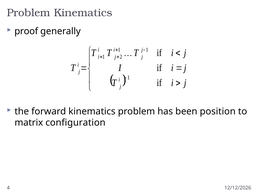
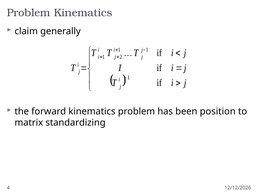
proof: proof -> claim
configuration: configuration -> standardizing
